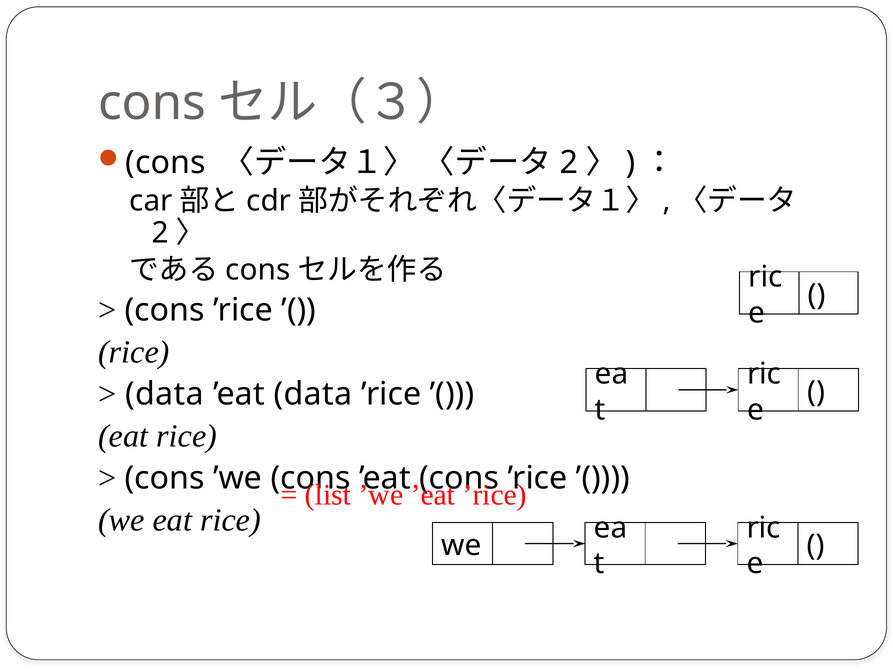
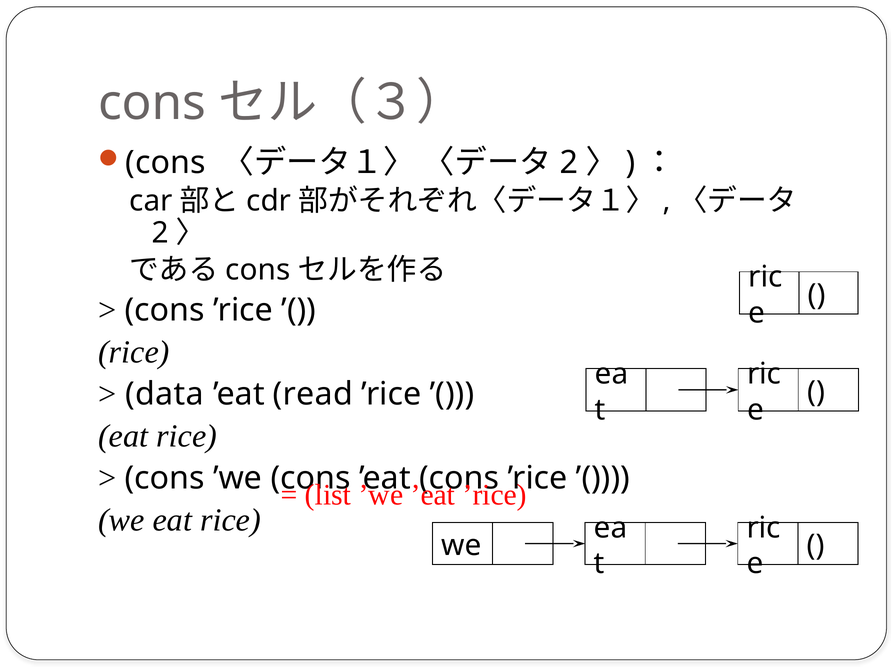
’eat data: data -> read
